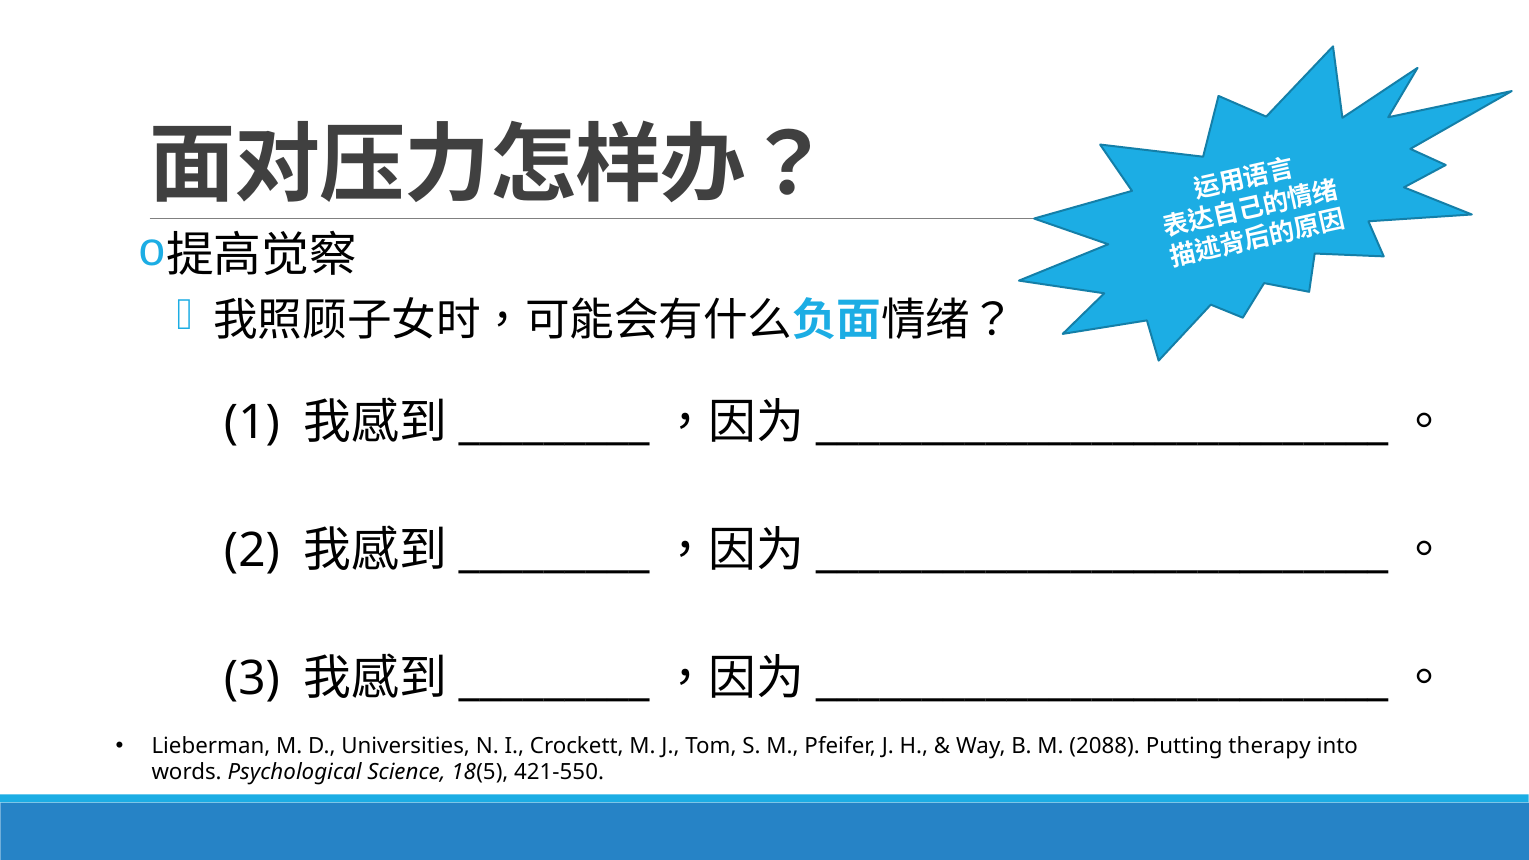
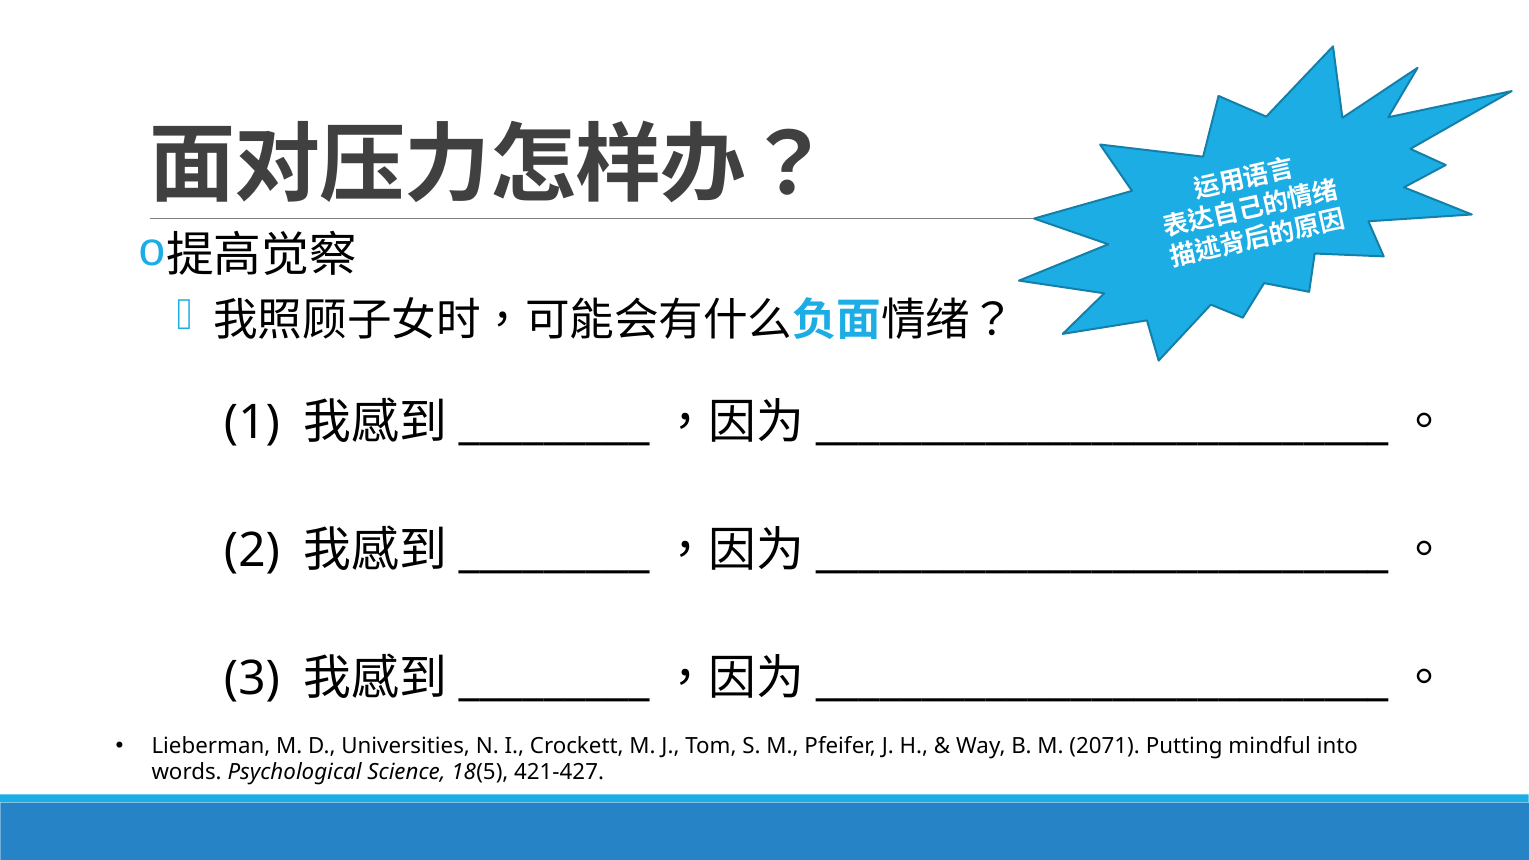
2088: 2088 -> 2071
therapy: therapy -> mindful
421-550: 421-550 -> 421-427
